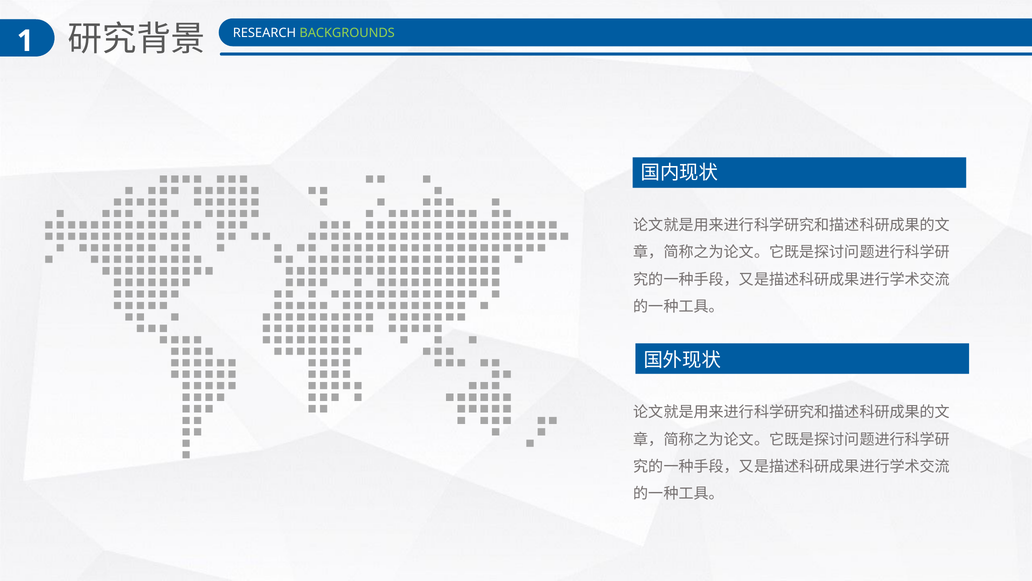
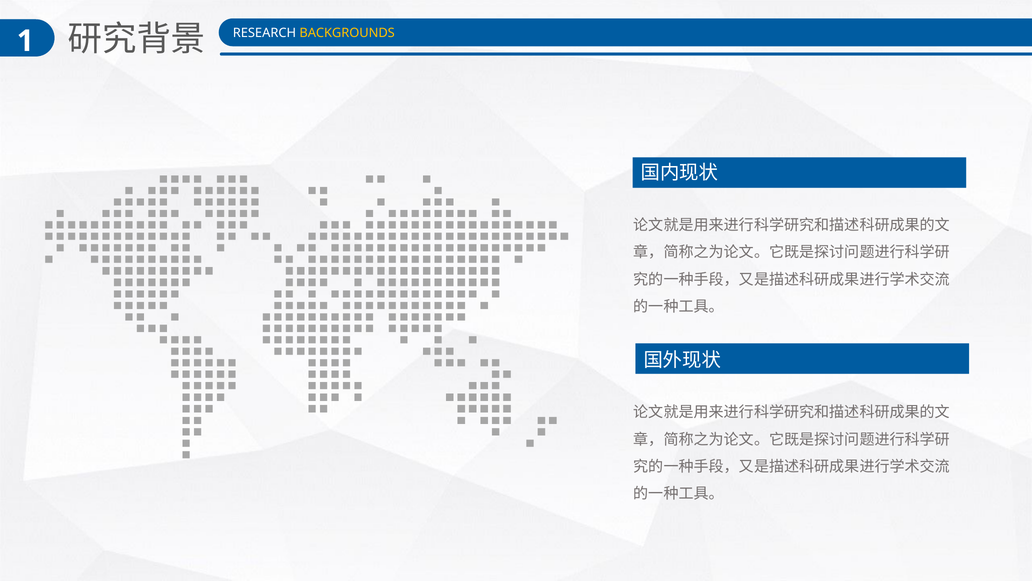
BACKGROUNDS colour: light green -> yellow
